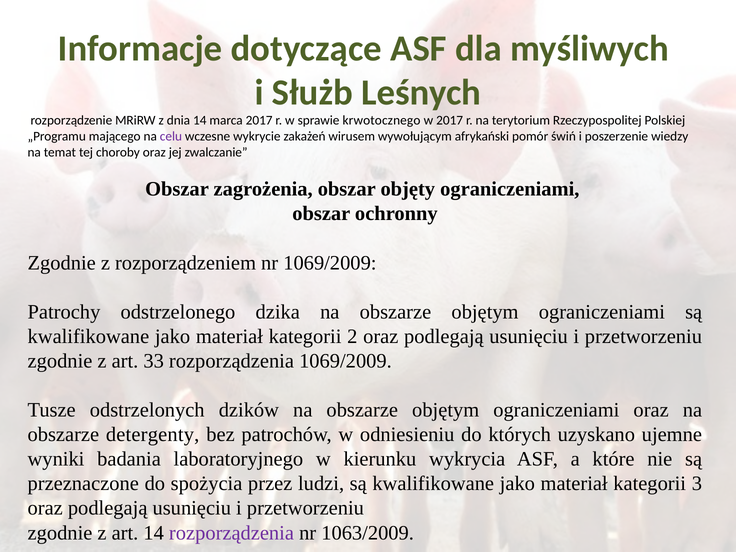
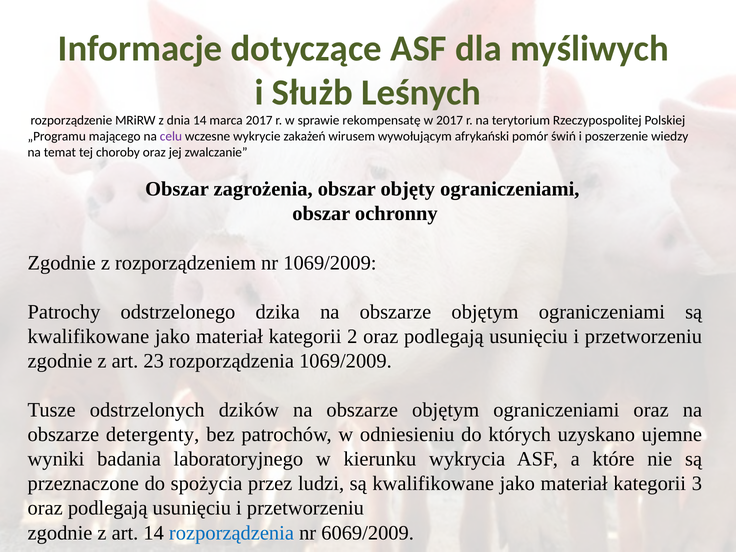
krwotocznego: krwotocznego -> rekompensatę
33: 33 -> 23
rozporządzenia at (231, 533) colour: purple -> blue
1063/2009: 1063/2009 -> 6069/2009
